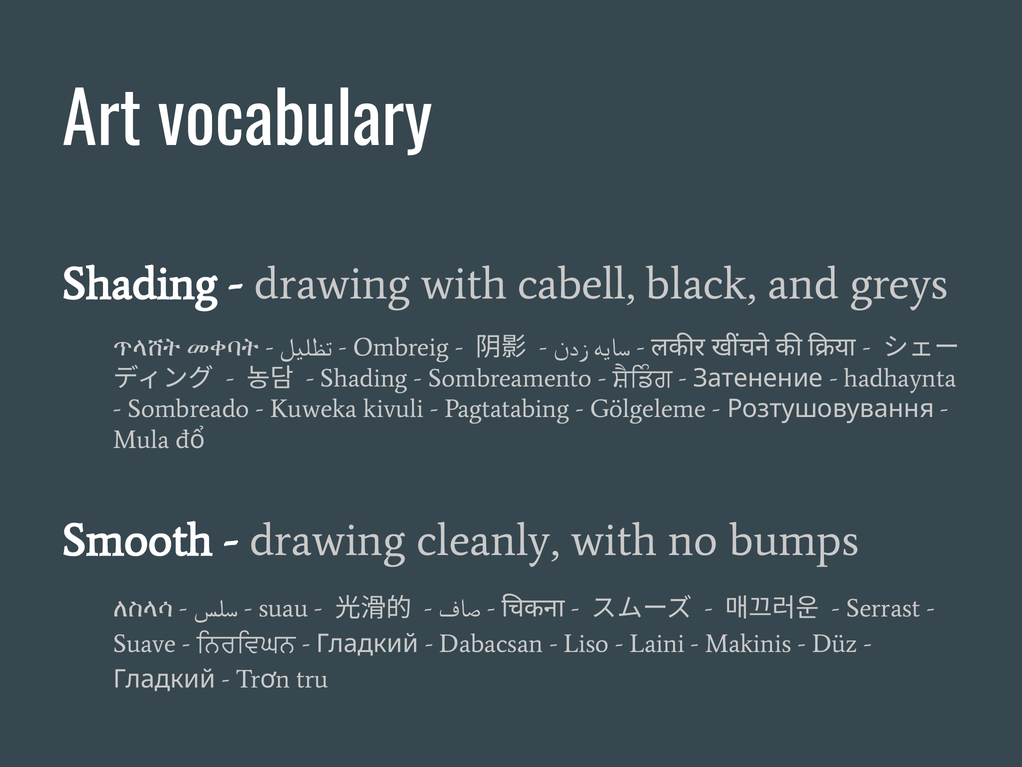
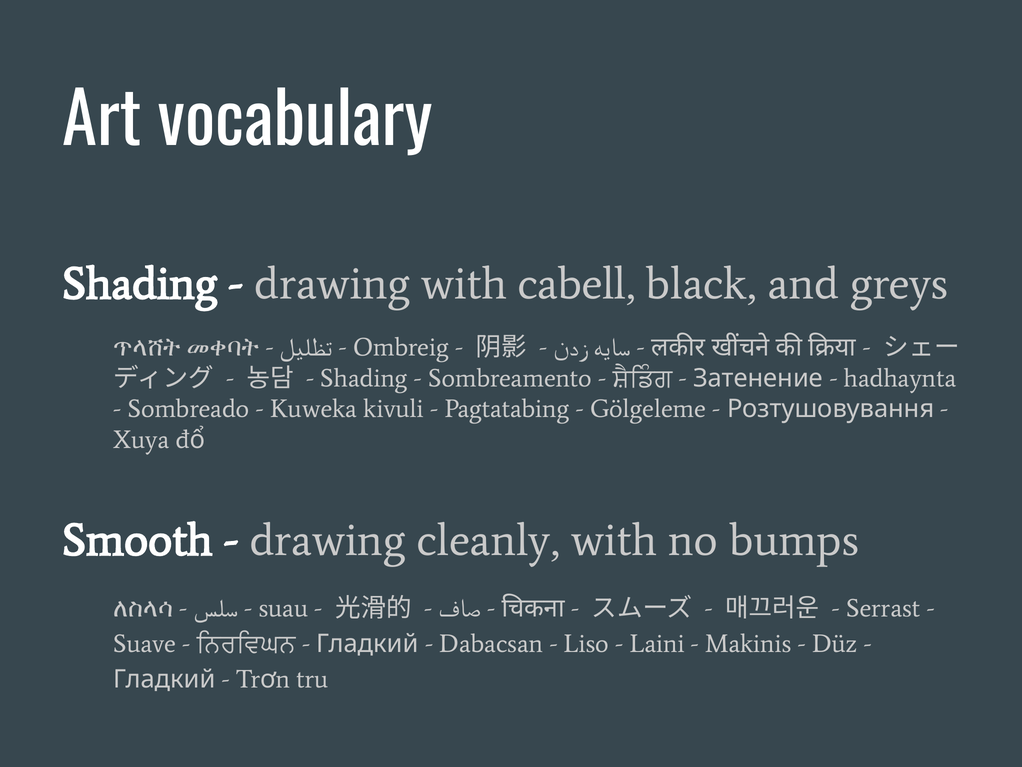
Mula: Mula -> Xuya
